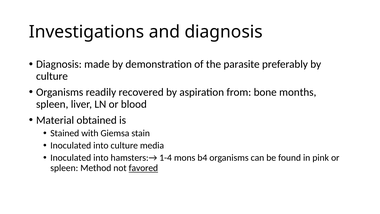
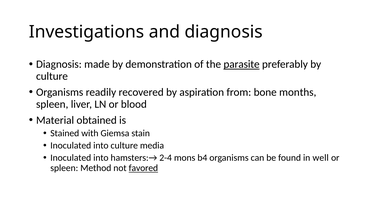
parasite underline: none -> present
1-4: 1-4 -> 2-4
pink: pink -> well
